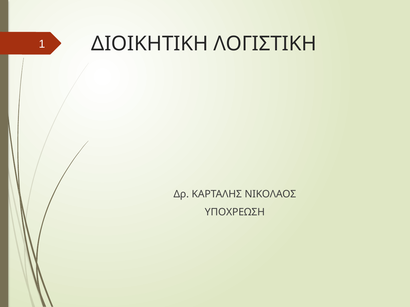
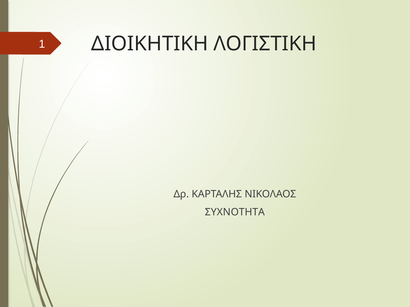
ΥΠΟΧΡΕΩΣΗ: ΥΠΟΧΡΕΩΣΗ -> ΣΥΧΝΟΤΗΤΑ
